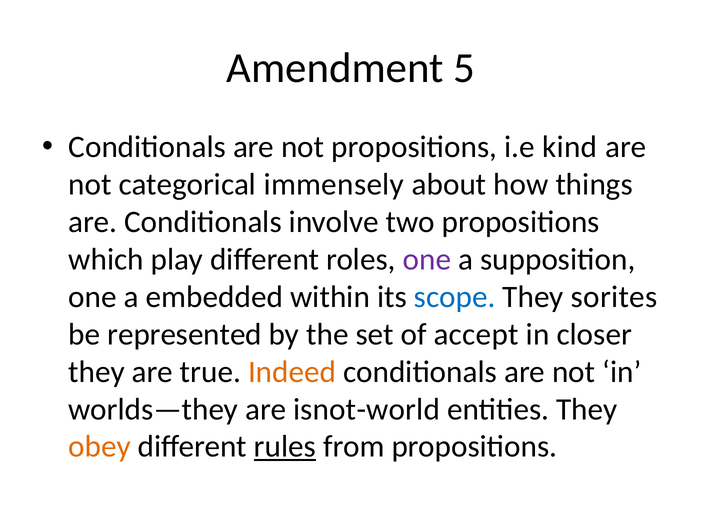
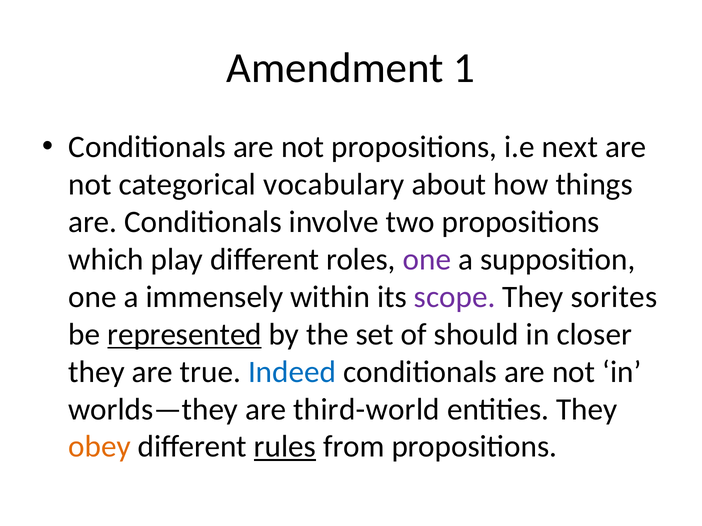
5: 5 -> 1
kind: kind -> next
immensely: immensely -> vocabulary
embedded: embedded -> immensely
scope colour: blue -> purple
represented underline: none -> present
accept: accept -> should
Indeed colour: orange -> blue
isnot-world: isnot-world -> third-world
